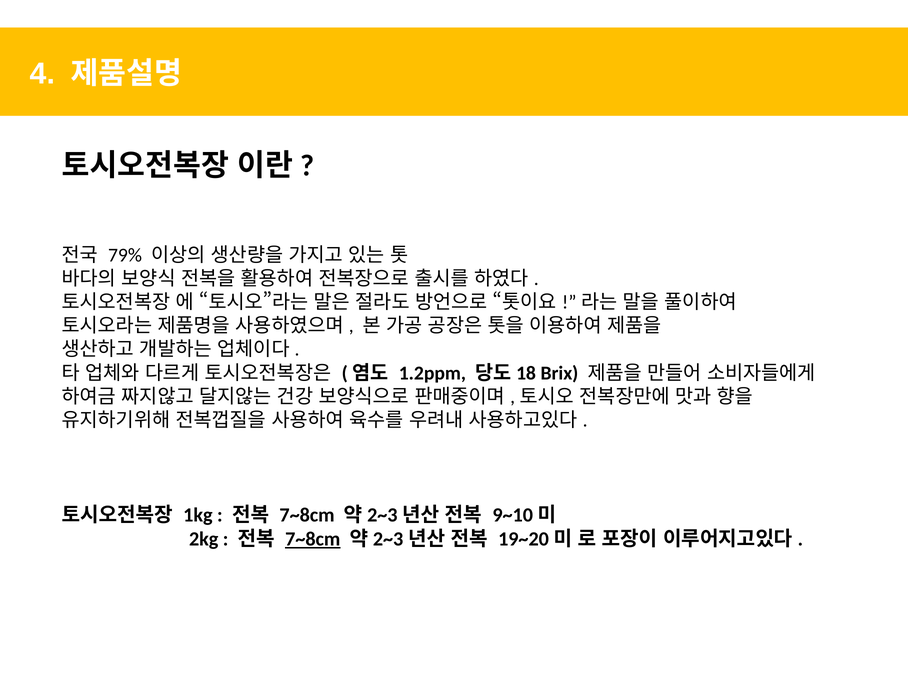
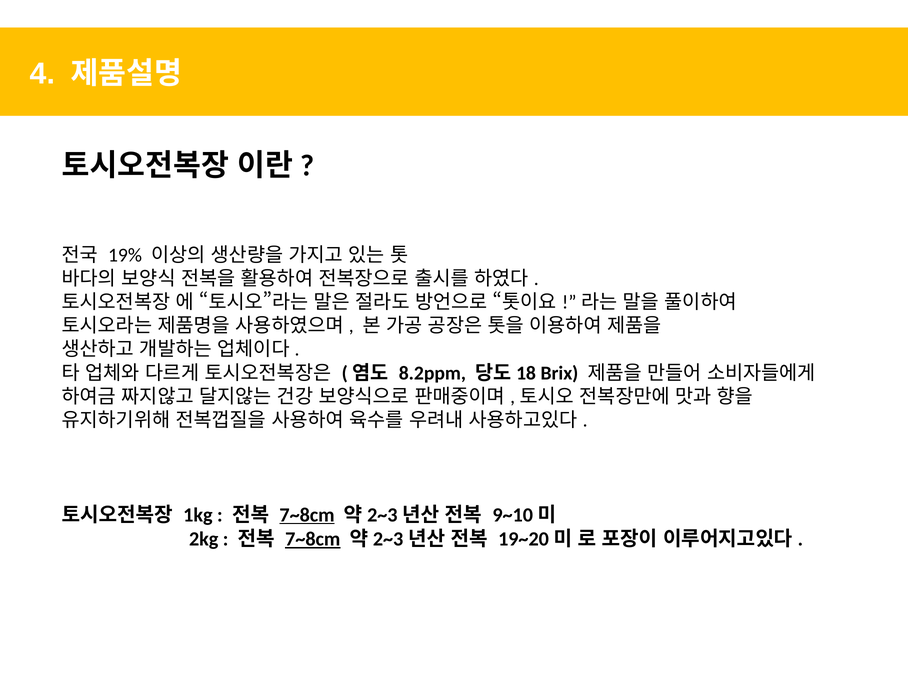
79%: 79% -> 19%
1.2ppm: 1.2ppm -> 8.2ppm
7~8cm at (307, 515) underline: none -> present
